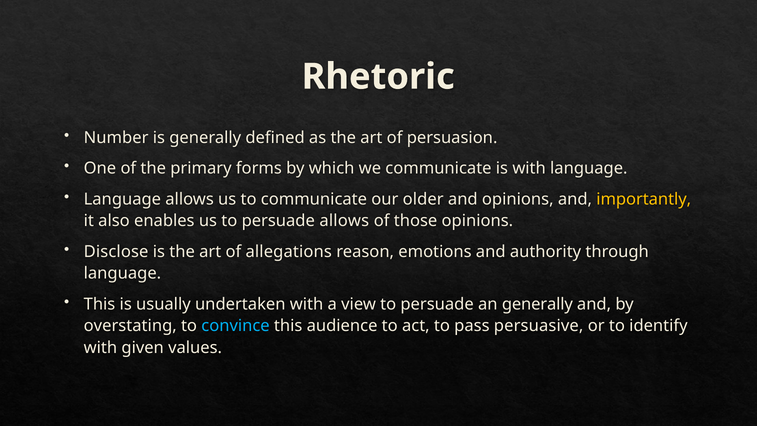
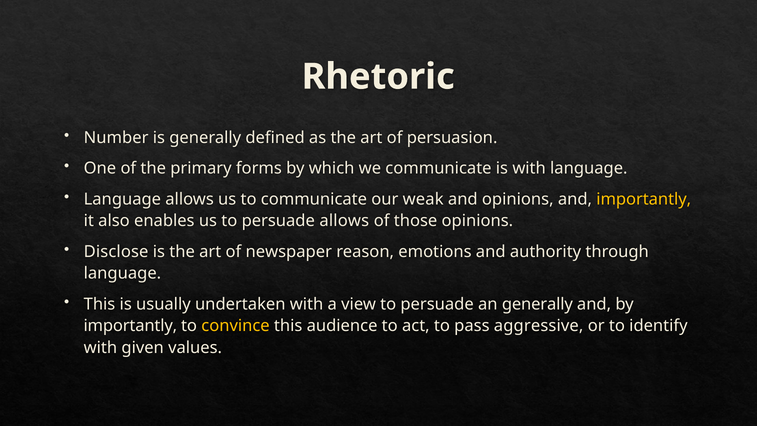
older: older -> weak
allegations: allegations -> newspaper
overstating at (130, 326): overstating -> importantly
convince colour: light blue -> yellow
persuasive: persuasive -> aggressive
